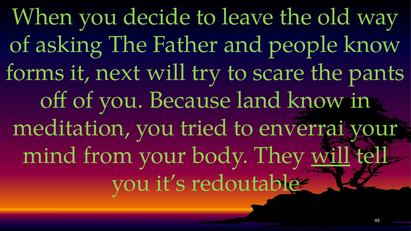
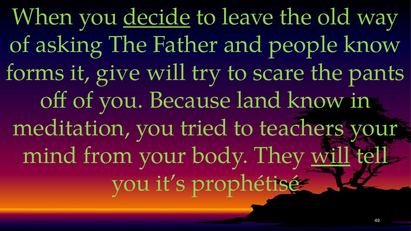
decide underline: none -> present
next: next -> give
enverrai: enverrai -> teachers
redoutable: redoutable -> prophétisé
